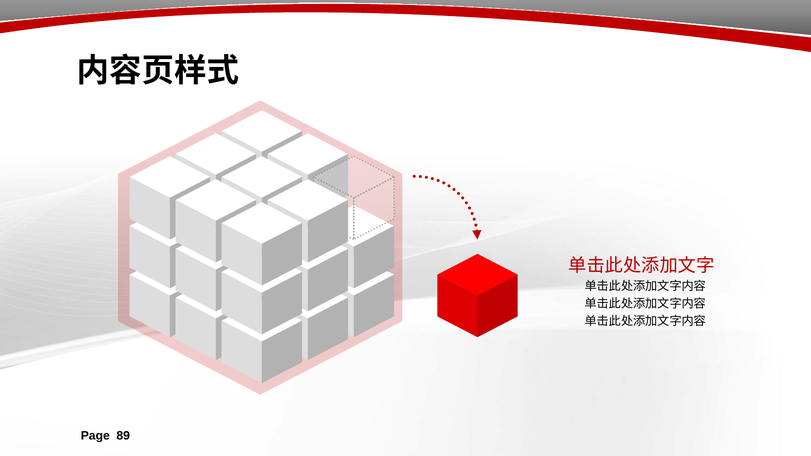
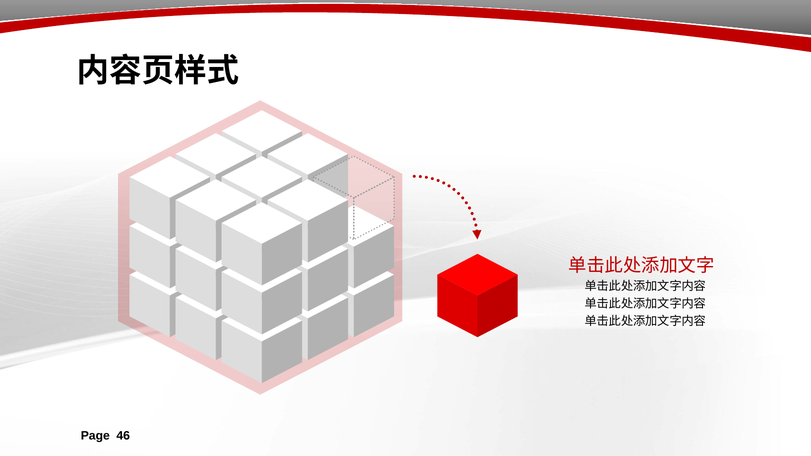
89: 89 -> 46
